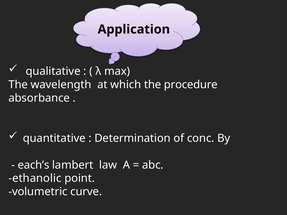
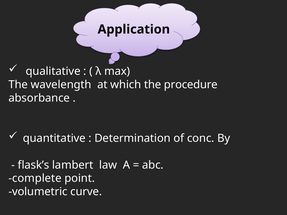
each’s: each’s -> flask’s
ethanolic: ethanolic -> complete
